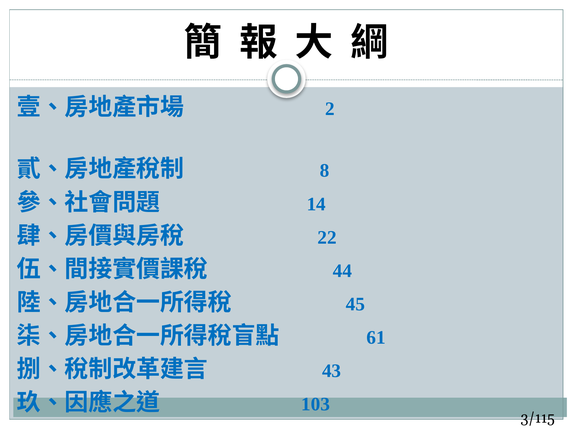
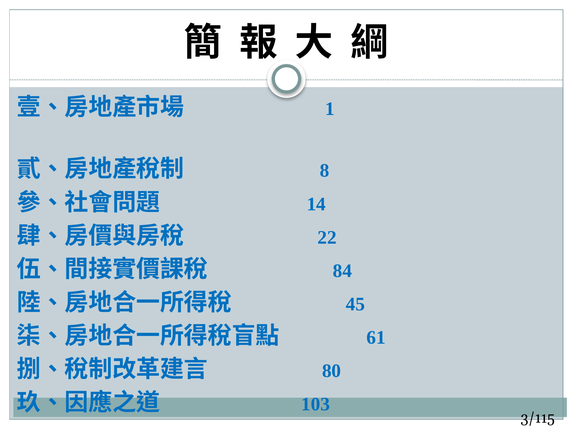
2: 2 -> 1
44: 44 -> 84
43: 43 -> 80
